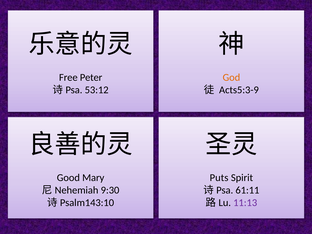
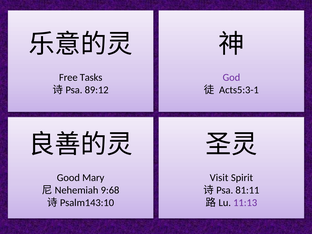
Peter: Peter -> Tasks
God colour: orange -> purple
53:12: 53:12 -> 89:12
Acts5:3-9: Acts5:3-9 -> Acts5:3-1
Puts: Puts -> Visit
9:30: 9:30 -> 9:68
61:11: 61:11 -> 81:11
